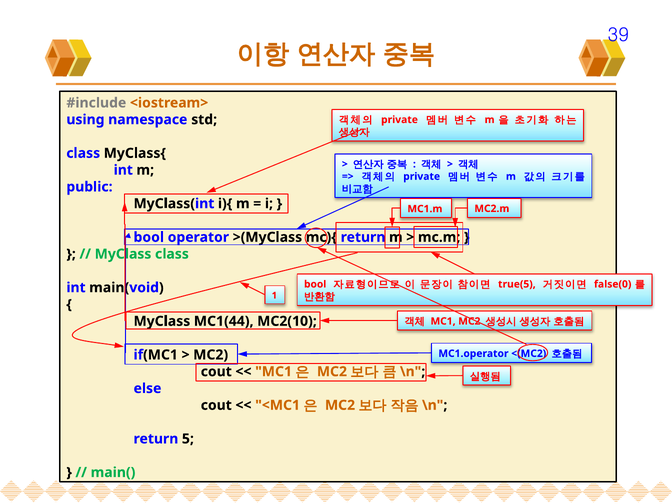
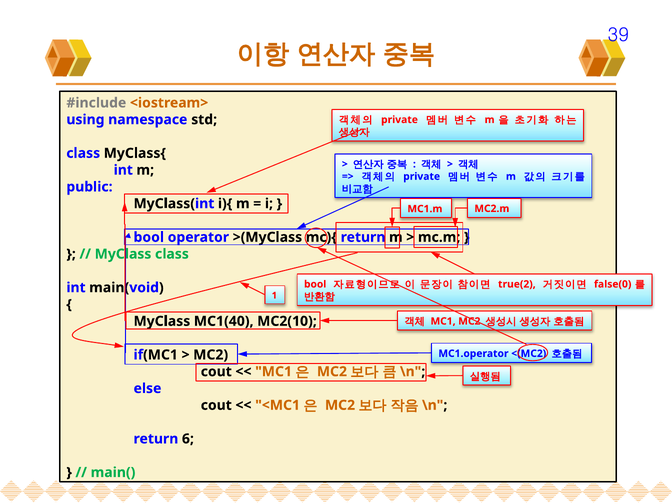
true(5: true(5 -> true(2
MC1(44: MC1(44 -> MC1(40
5: 5 -> 6
